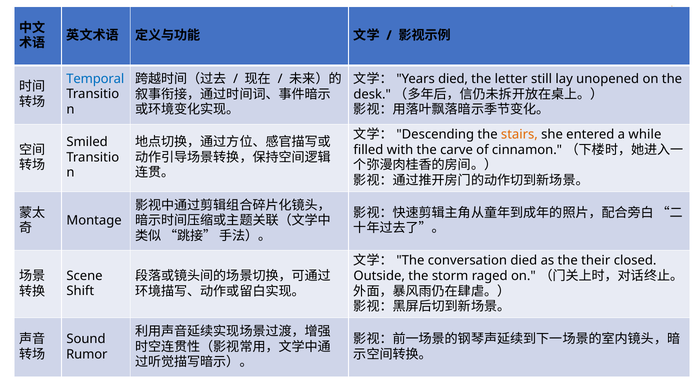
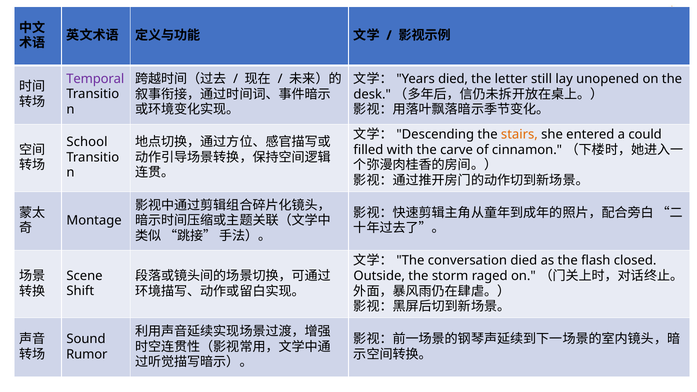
Temporal colour: blue -> purple
while: while -> could
Smiled: Smiled -> School
their: their -> flash
